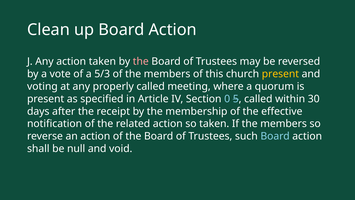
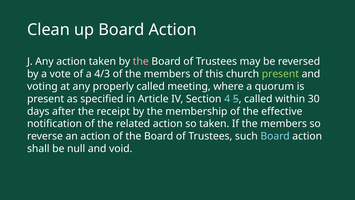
5/3: 5/3 -> 4/3
present at (280, 74) colour: yellow -> light green
0: 0 -> 4
